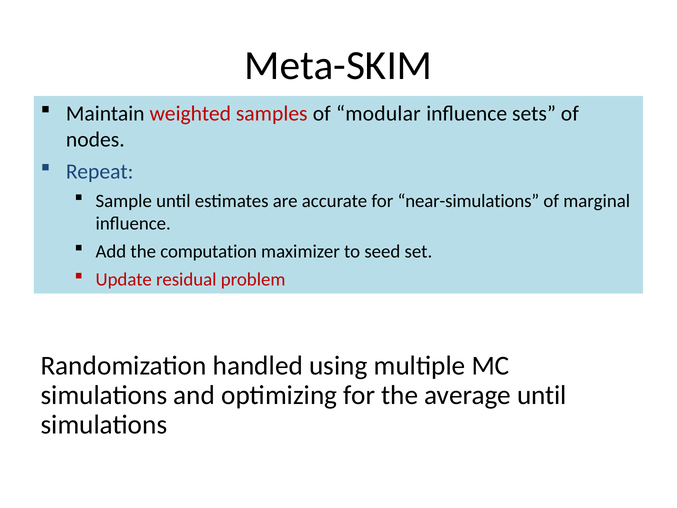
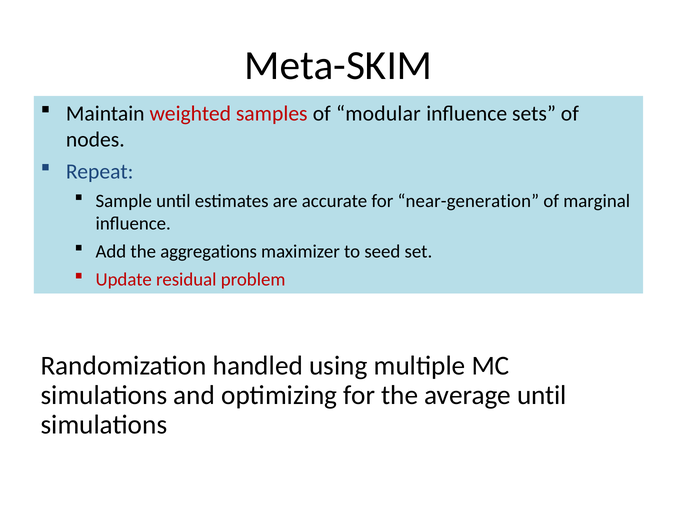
near-simulations: near-simulations -> near-generation
computation: computation -> aggregations
